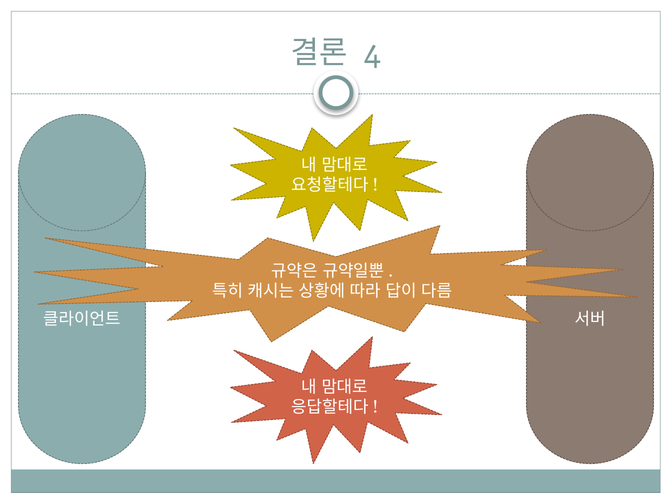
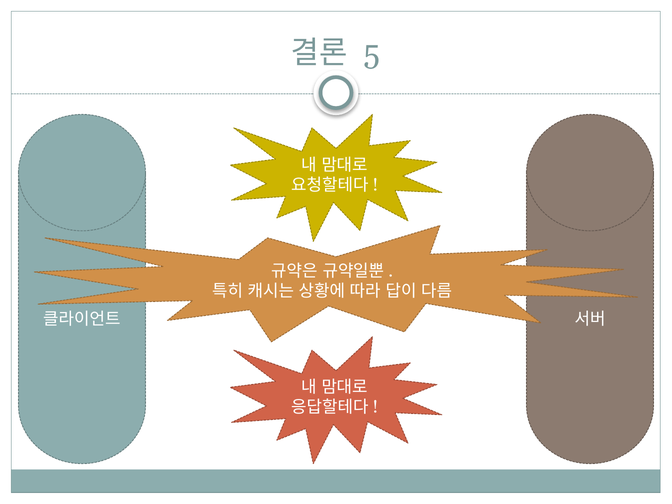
4: 4 -> 5
